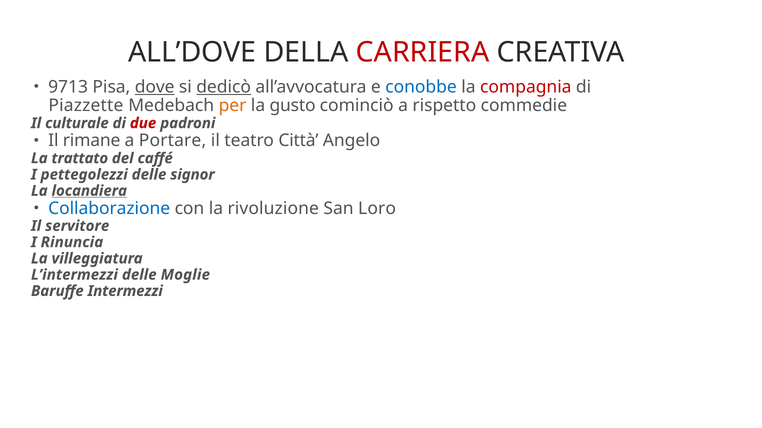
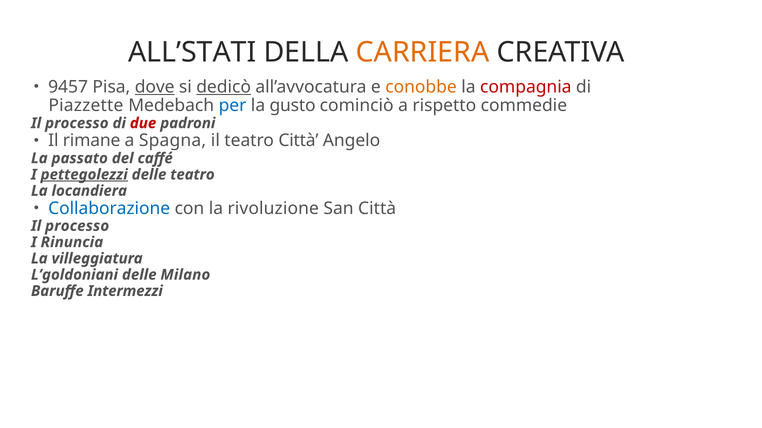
ALL’DOVE: ALL’DOVE -> ALL’STATI
CARRIERA colour: red -> orange
9713: 9713 -> 9457
conobbe colour: blue -> orange
per colour: orange -> blue
culturale at (77, 123): culturale -> processo
Portare: Portare -> Spagna
trattato: trattato -> passato
pettegolezzi underline: none -> present
delle signor: signor -> teatro
locandiera underline: present -> none
San Loro: Loro -> Città
servitore at (77, 226): servitore -> processo
L’intermezzi: L’intermezzi -> L’goldoniani
Moglie: Moglie -> Milano
